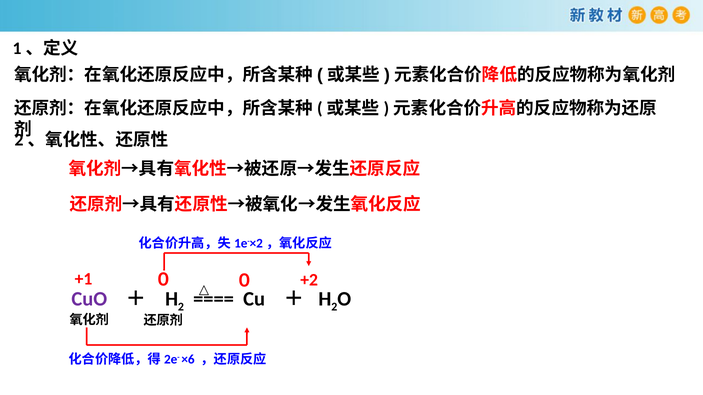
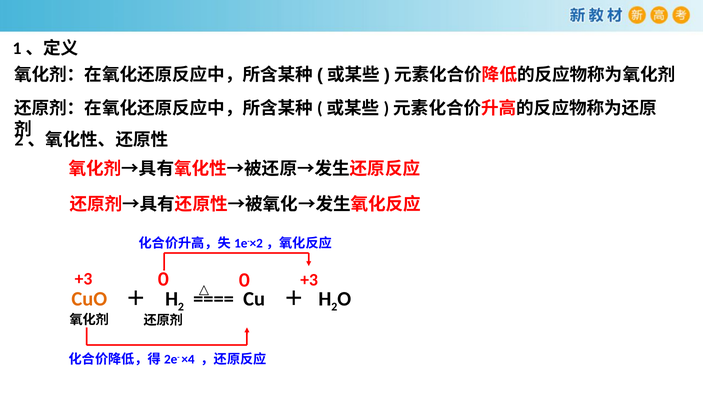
+1 at (83, 279): +1 -> +3
０ +2: +2 -> +3
CuO colour: purple -> orange
×6: ×6 -> ×4
